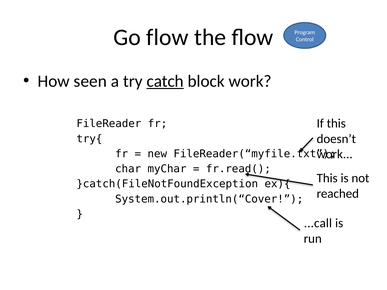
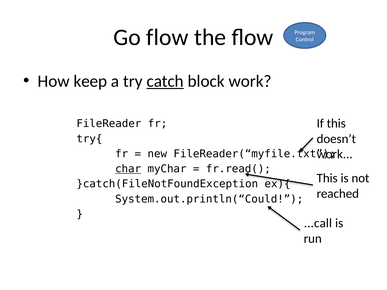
seen: seen -> keep
char underline: none -> present
System.out.println(“Cover: System.out.println(“Cover -> System.out.println(“Could
